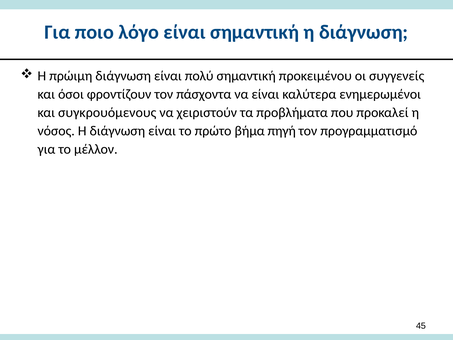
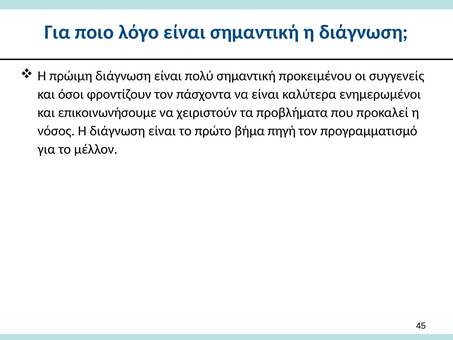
συγκρουόμενους: συγκρουόμενους -> επικοινωνήσουμε
